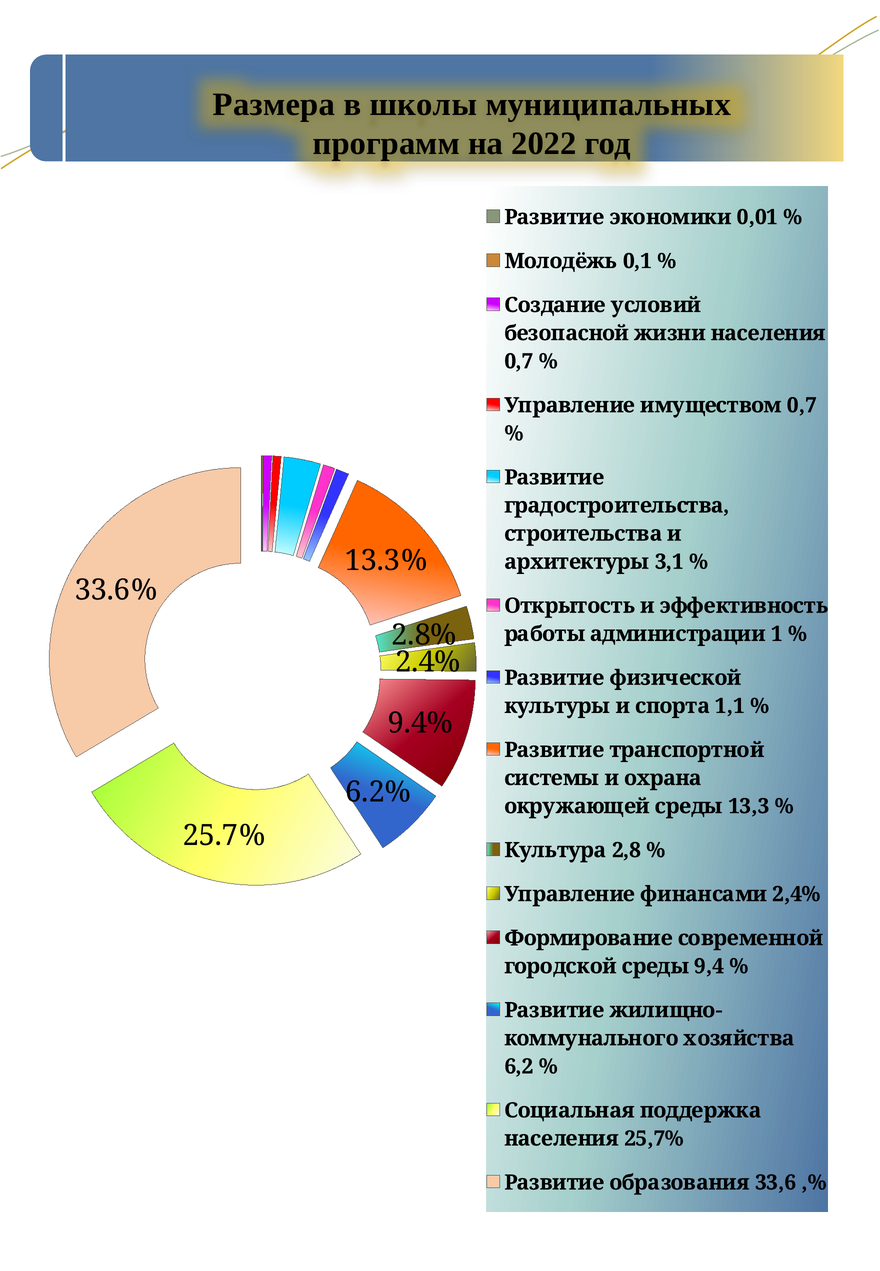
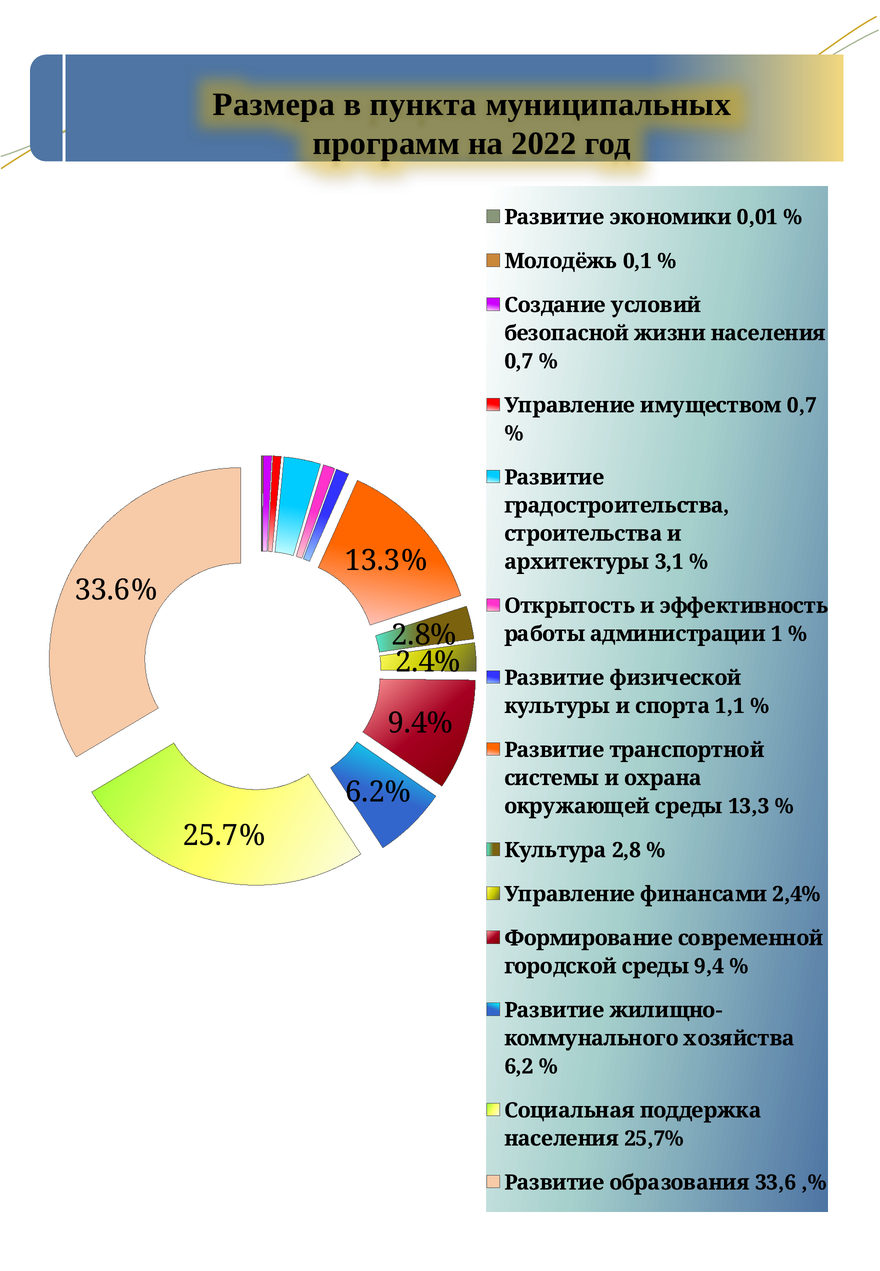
школы: школы -> пункта
